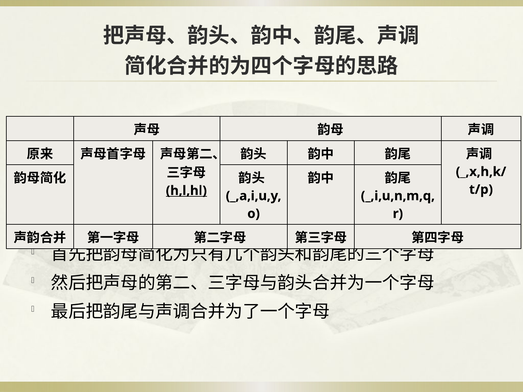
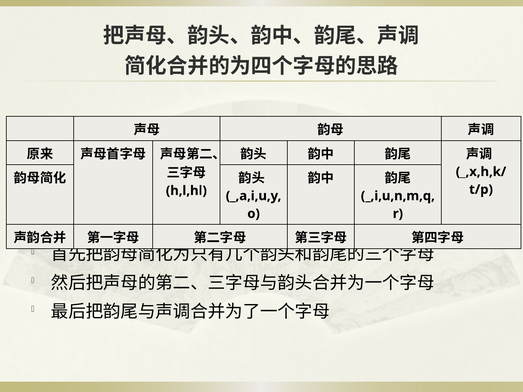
h,l,hl underline: present -> none
